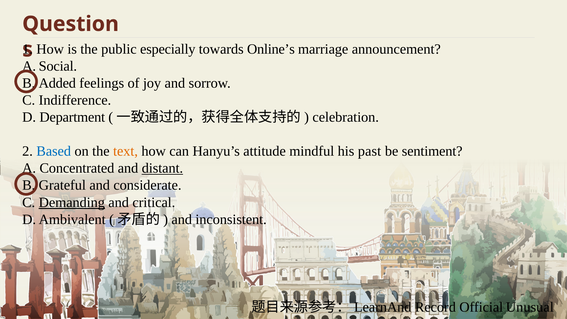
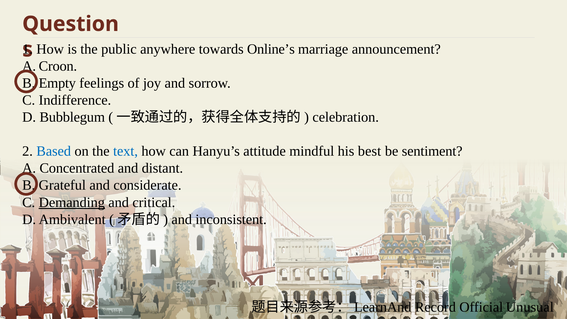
especially: especially -> anywhere
Social: Social -> Croon
Added: Added -> Empty
Department: Department -> Bubblegum
text colour: orange -> blue
past: past -> best
distant underline: present -> none
